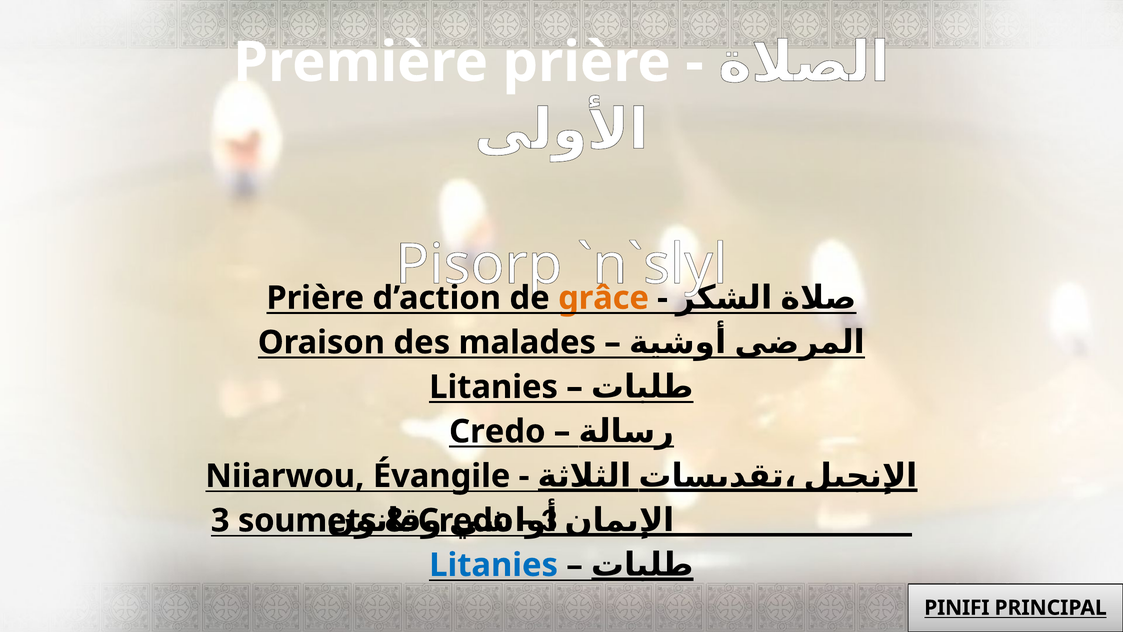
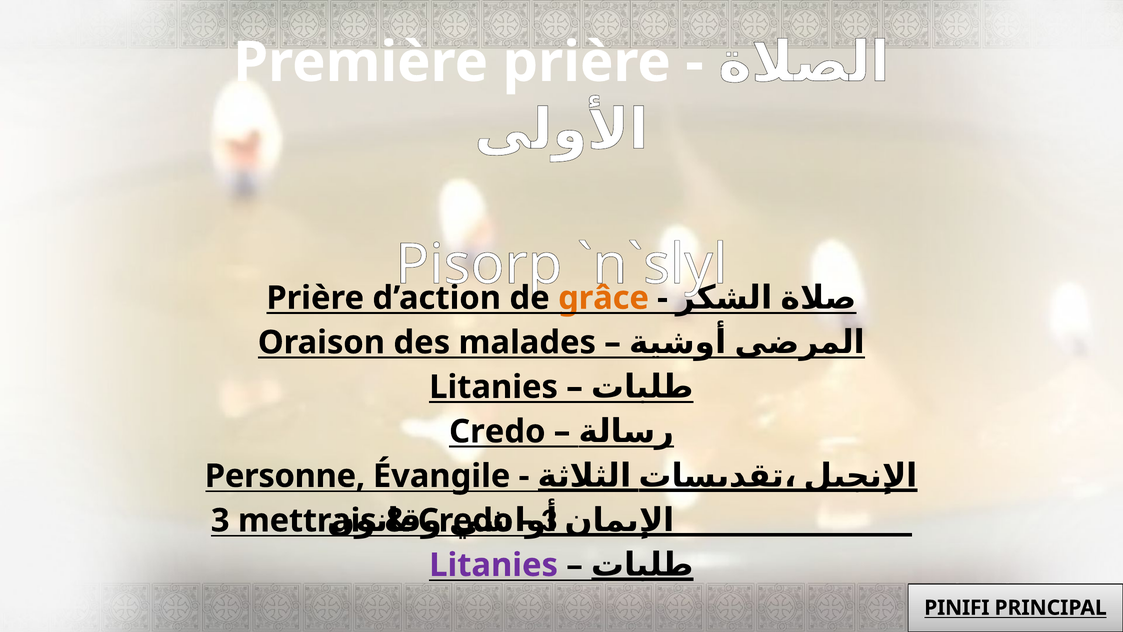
Niiarwou: Niiarwou -> Personne
soumets: soumets -> mettrais
Litanies at (494, 565) colour: blue -> purple
